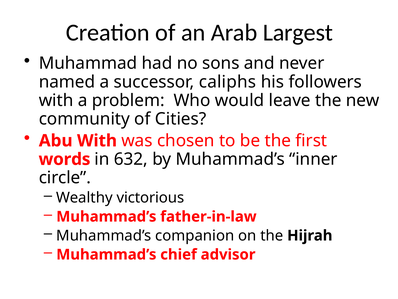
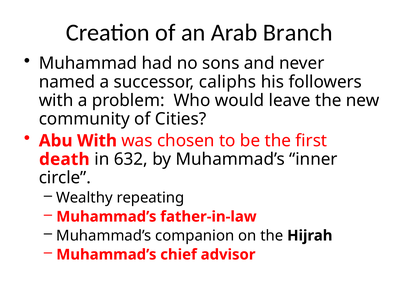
Largest: Largest -> Branch
words: words -> death
victorious: victorious -> repeating
